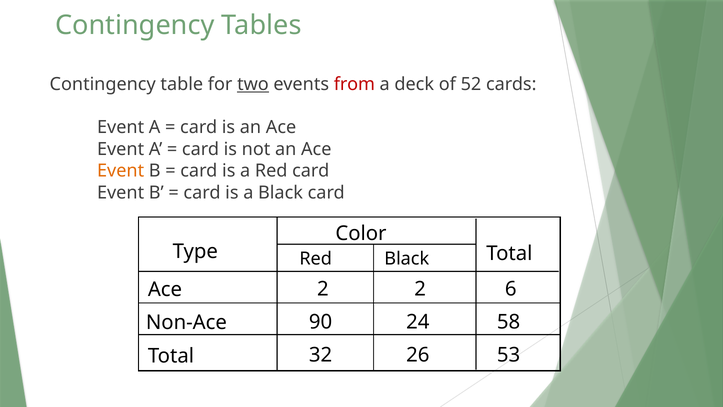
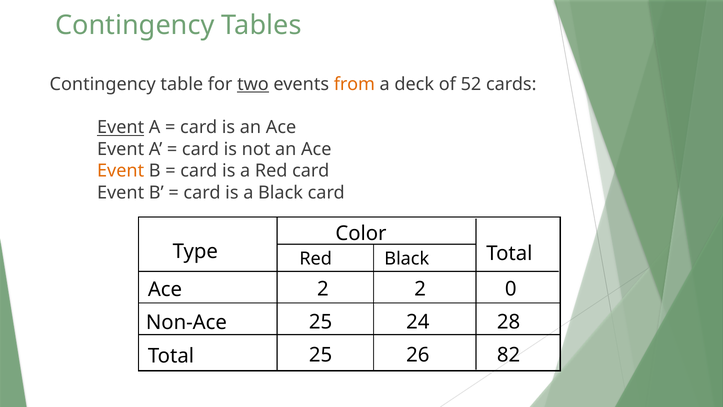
from colour: red -> orange
Event at (121, 127) underline: none -> present
6: 6 -> 0
Non-Ace 90: 90 -> 25
58: 58 -> 28
Total 32: 32 -> 25
53: 53 -> 82
